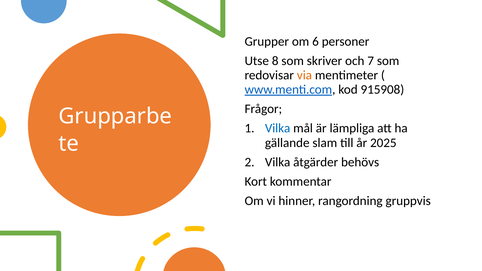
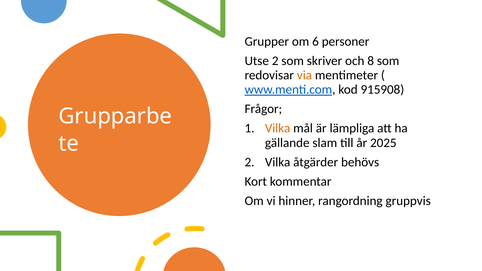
Utse 8: 8 -> 2
7: 7 -> 8
Vilka at (278, 128) colour: blue -> orange
